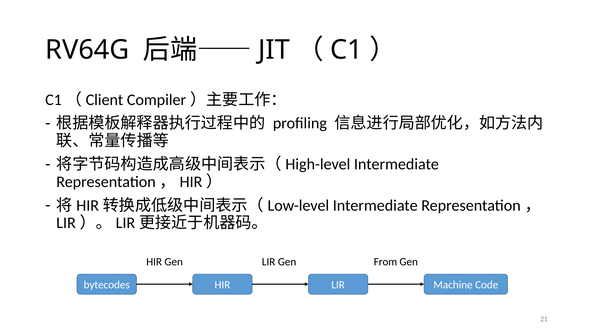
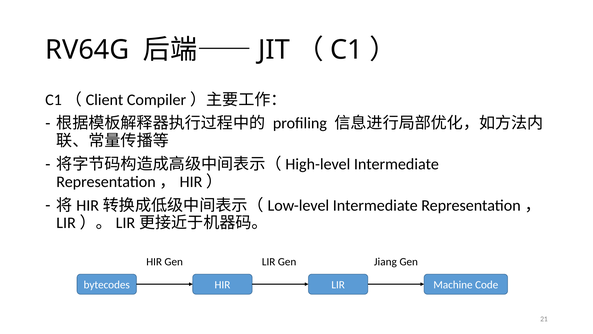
From: From -> Jiang
